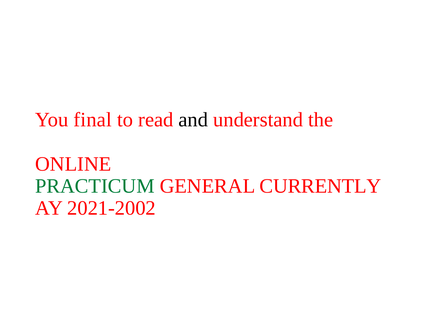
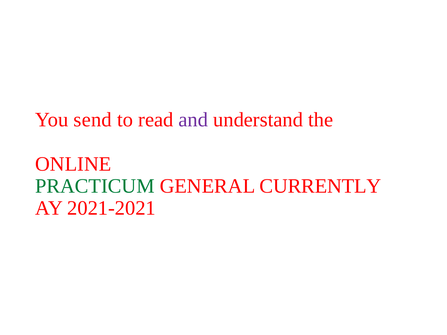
final: final -> send
and colour: black -> purple
2021-2002: 2021-2002 -> 2021-2021
